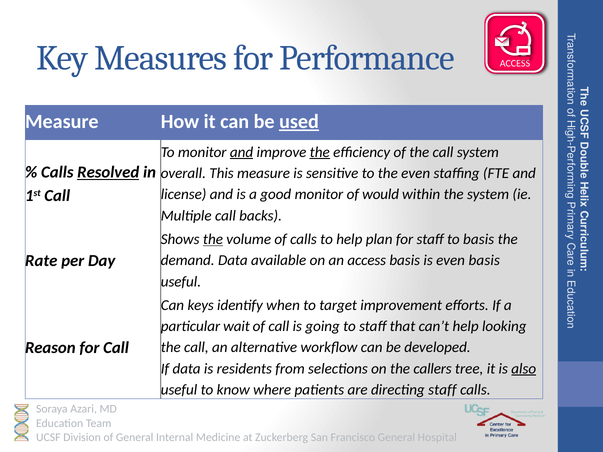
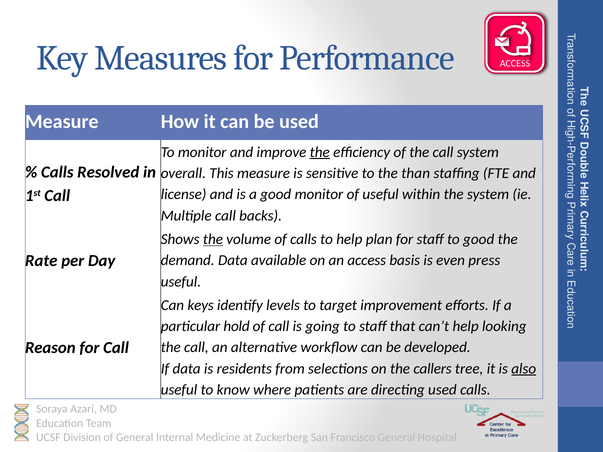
used at (299, 122) underline: present -> none
and at (242, 152) underline: present -> none
Resolved underline: present -> none
the even: even -> than
of would: would -> useful
to basis: basis -> good
even basis: basis -> press
when: when -> levels
wait: wait -> hold
directing staff: staff -> used
